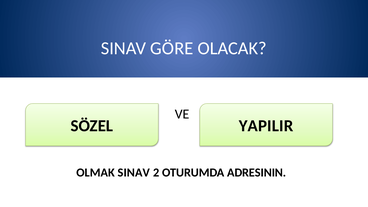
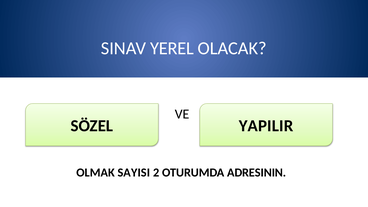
GÖRE: GÖRE -> YEREL
OLMAK SINAV: SINAV -> SAYISI
